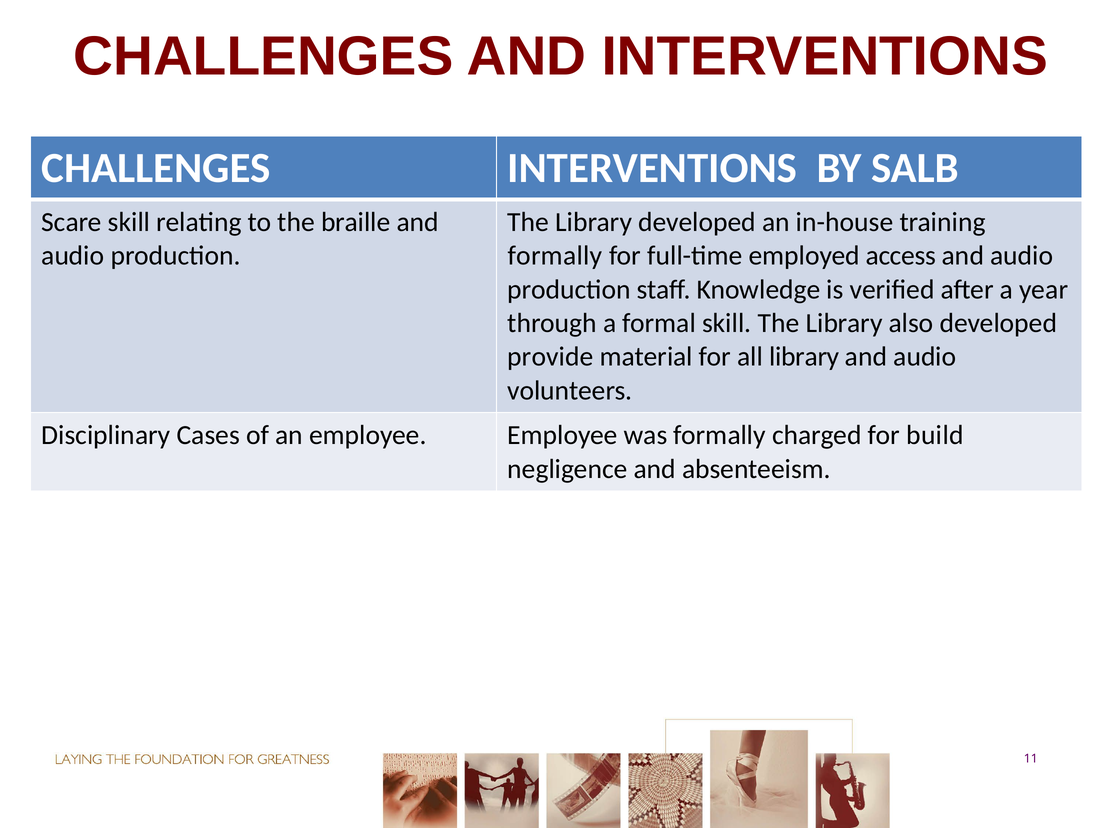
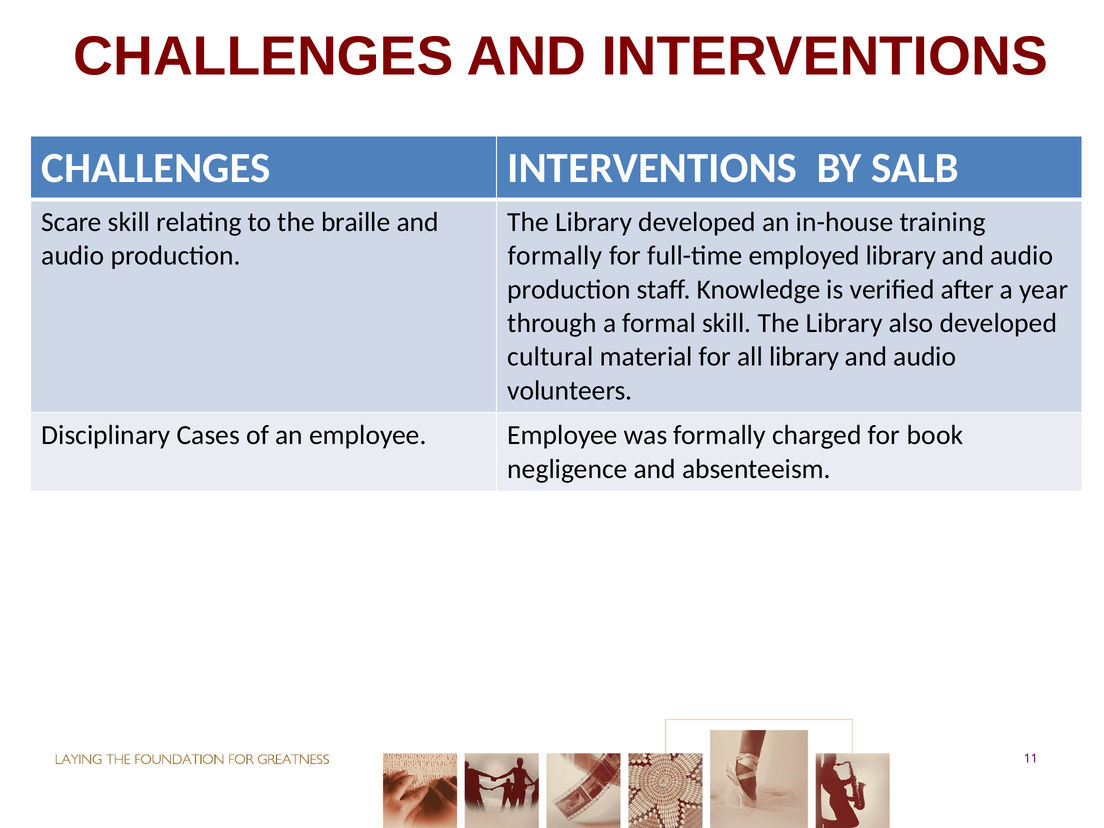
employed access: access -> library
provide: provide -> cultural
build: build -> book
